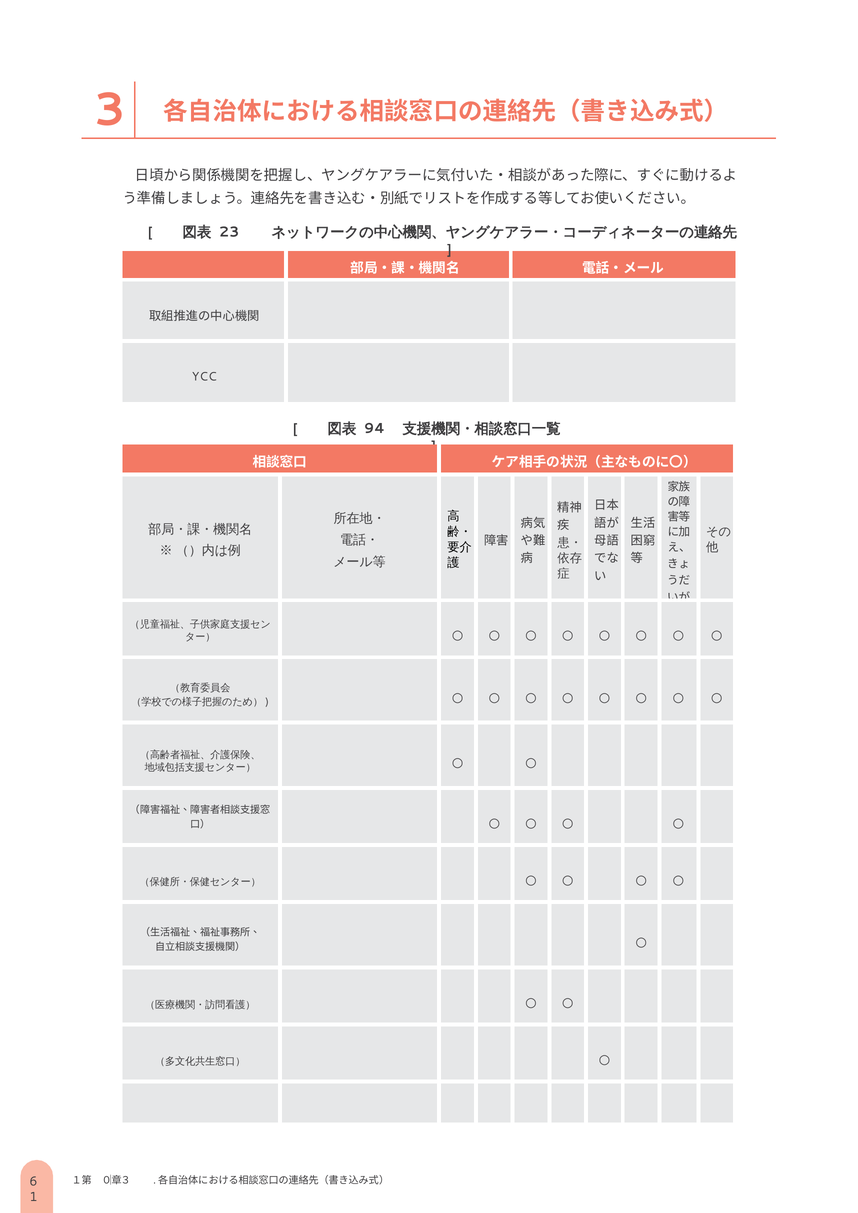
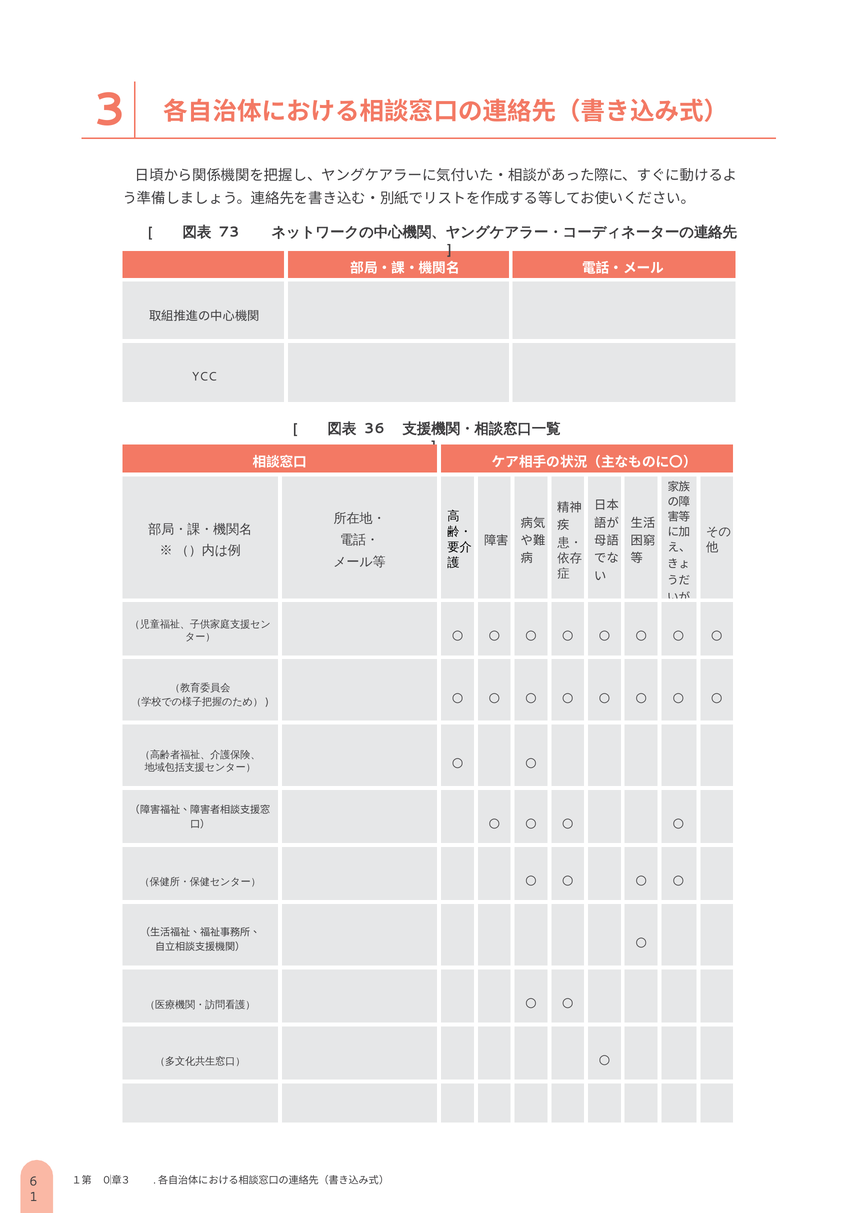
23: 23 -> 73
94: 94 -> 36
